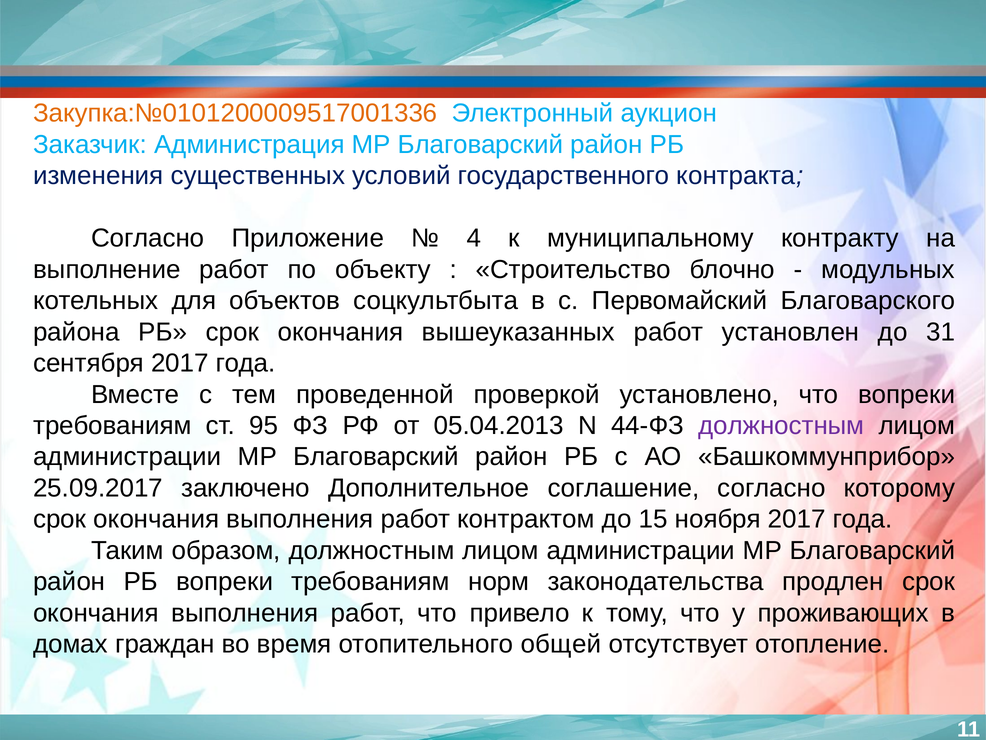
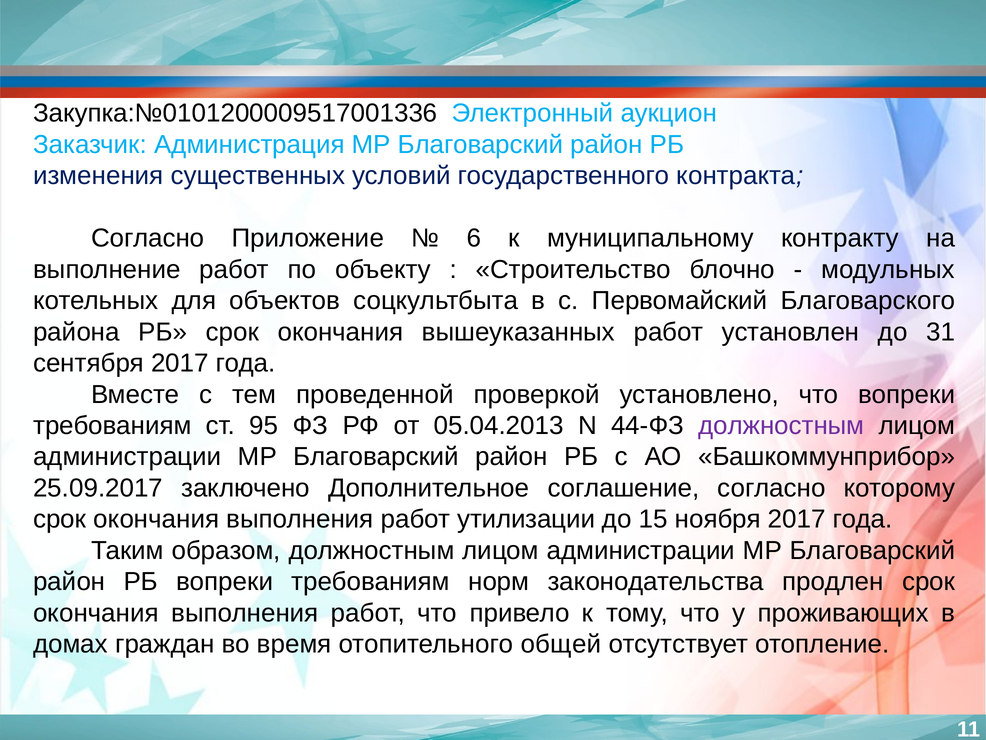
Закупка:№0101200009517001336 colour: orange -> black
4: 4 -> 6
контрактом: контрактом -> утилизации
